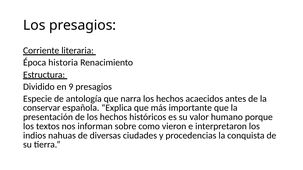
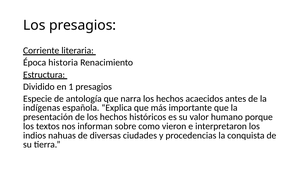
9: 9 -> 1
conservar: conservar -> indígenas
